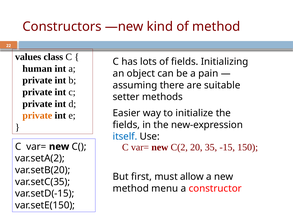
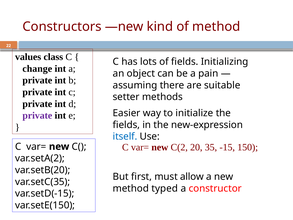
human: human -> change
private at (37, 115) colour: orange -> purple
menu: menu -> typed
